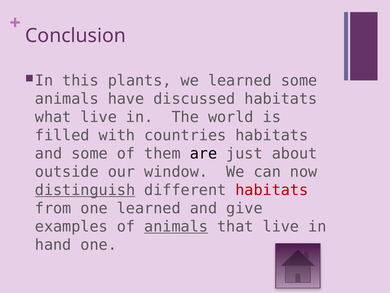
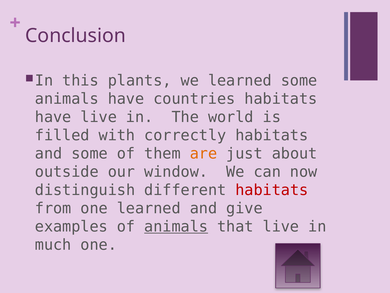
discussed: discussed -> countries
what at (53, 117): what -> have
countries: countries -> correctly
are colour: black -> orange
distinguish underline: present -> none
hand: hand -> much
